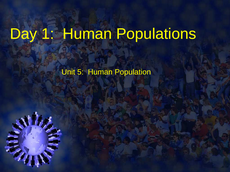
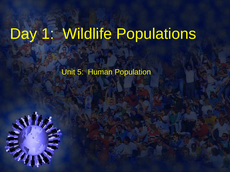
1 Human: Human -> Wildlife
